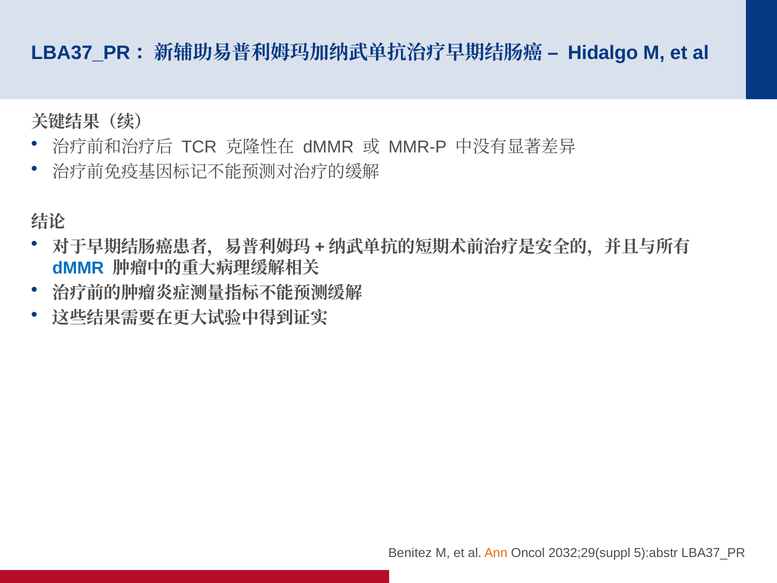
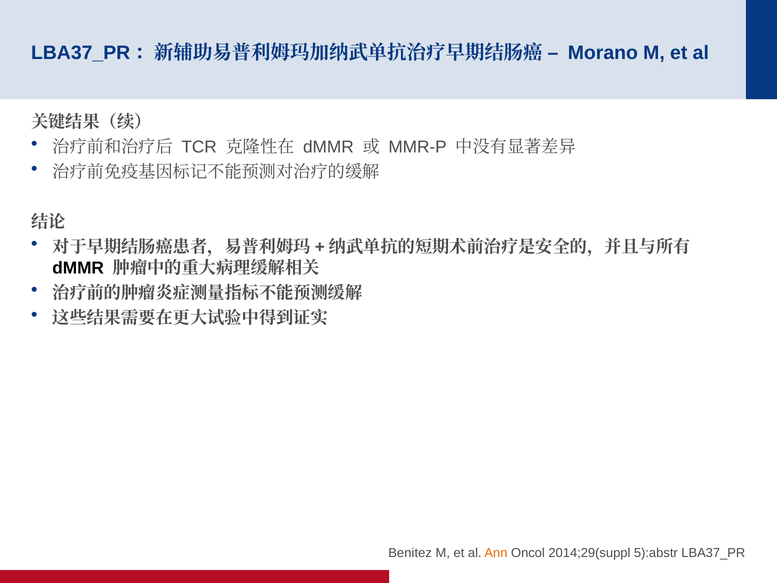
Hidalgo: Hidalgo -> Morano
dMMR at (78, 268) colour: blue -> black
2032;29(suppl: 2032;29(suppl -> 2014;29(suppl
